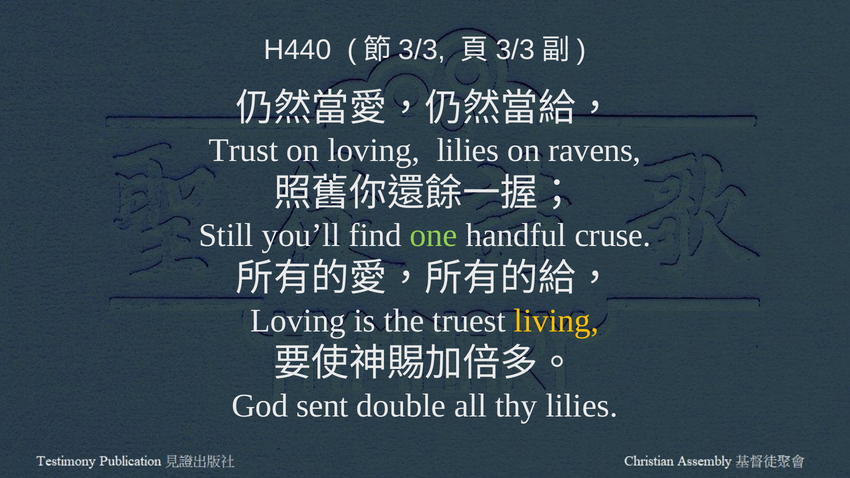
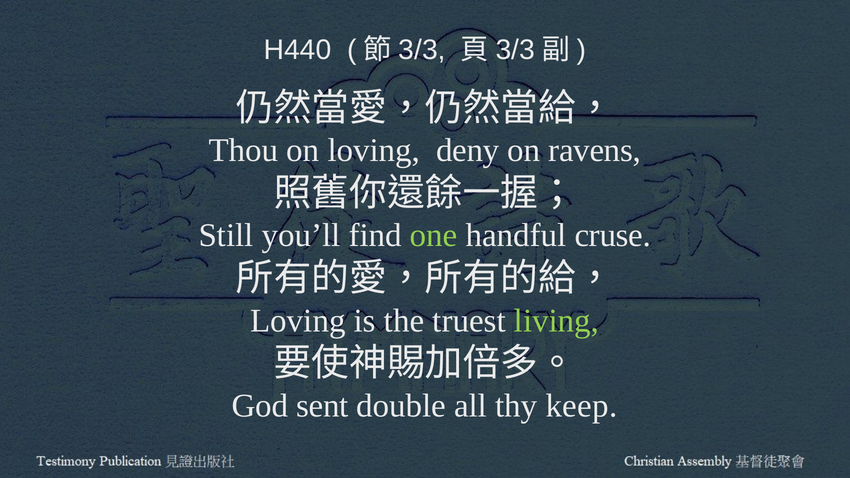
Trust: Trust -> Thou
loving lilies: lilies -> deny
living colour: yellow -> light green
thy lilies: lilies -> keep
